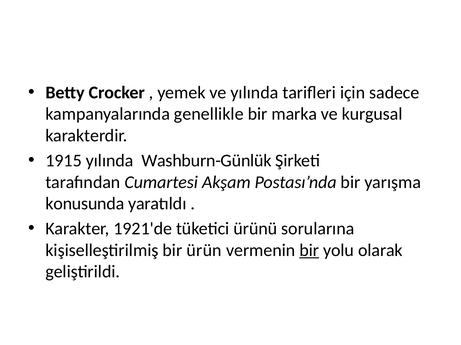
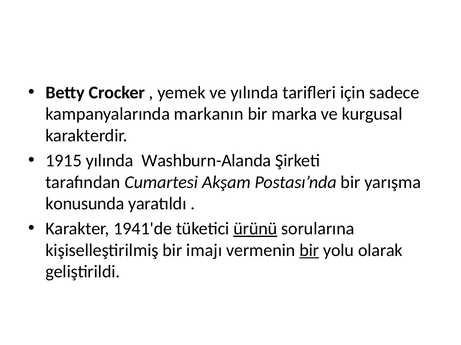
genellikle: genellikle -> markanın
Washburn-Günlük: Washburn-Günlük -> Washburn-Alanda
1921'de: 1921'de -> 1941'de
ürünü underline: none -> present
ürün: ürün -> imajı
